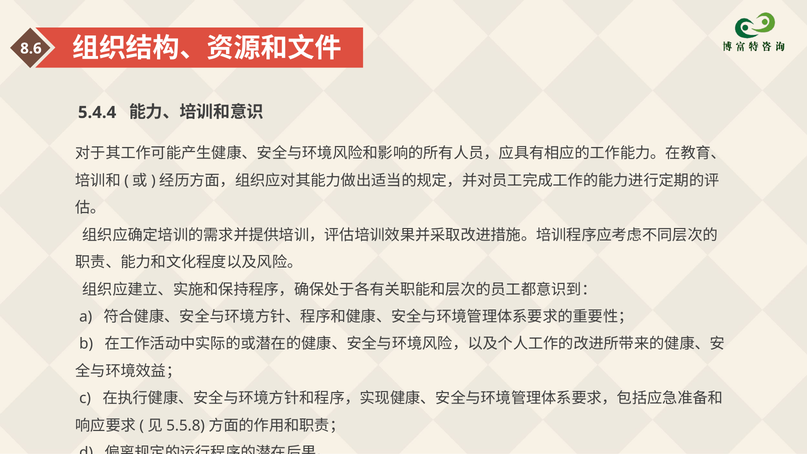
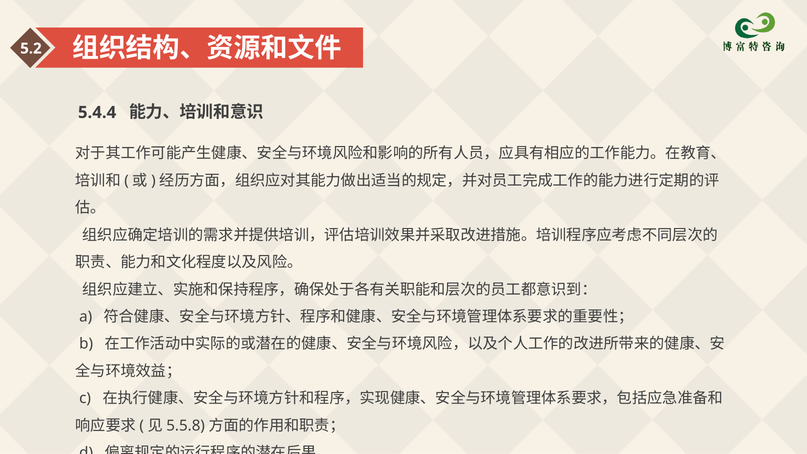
8.6: 8.6 -> 5.2
